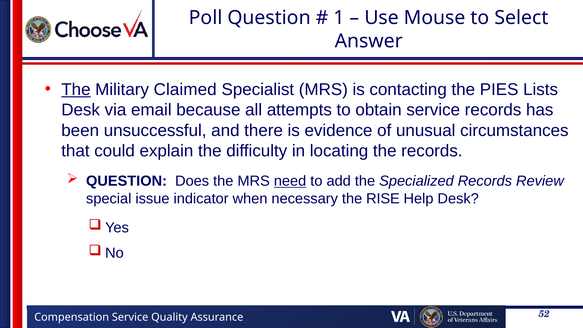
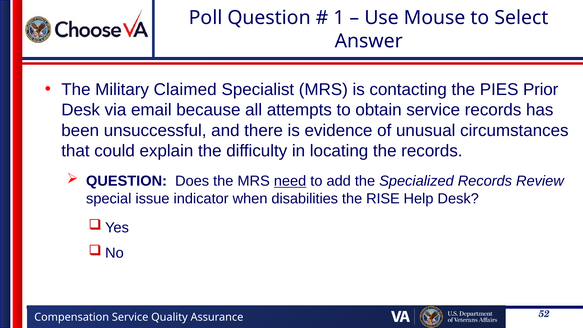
The at (76, 90) underline: present -> none
Lists: Lists -> Prior
necessary: necessary -> disabilities
